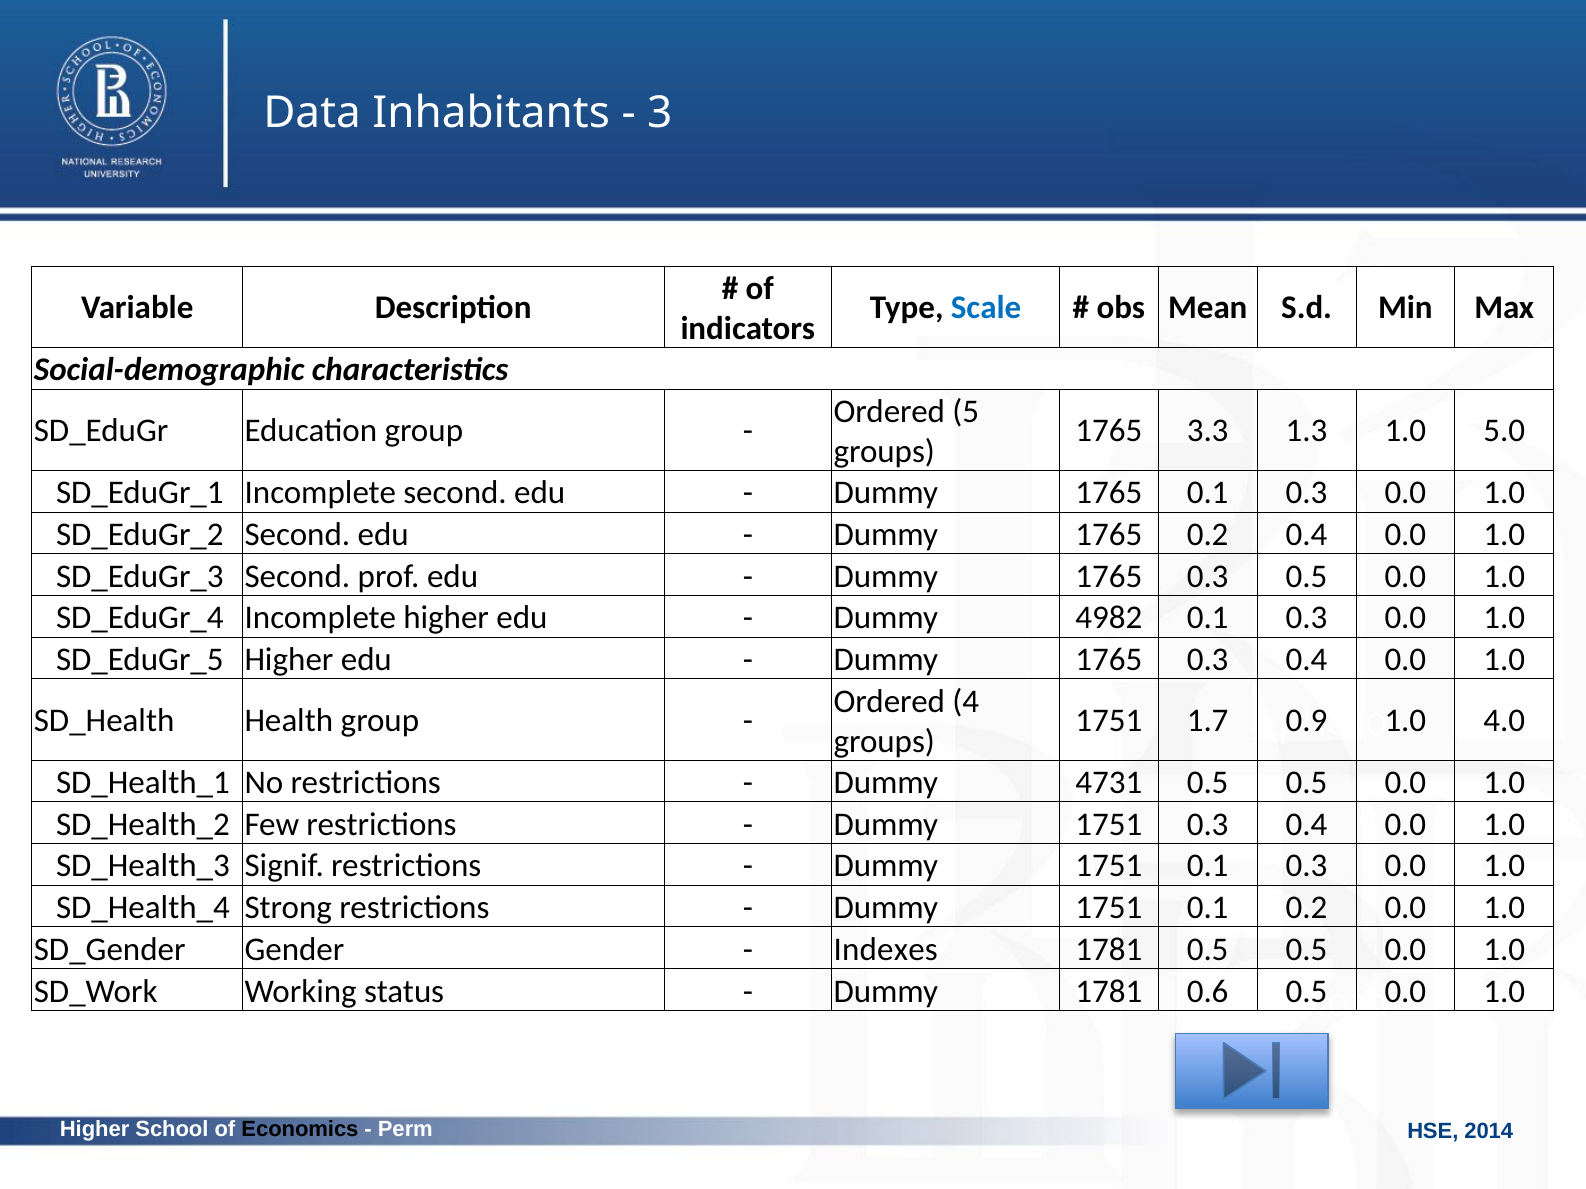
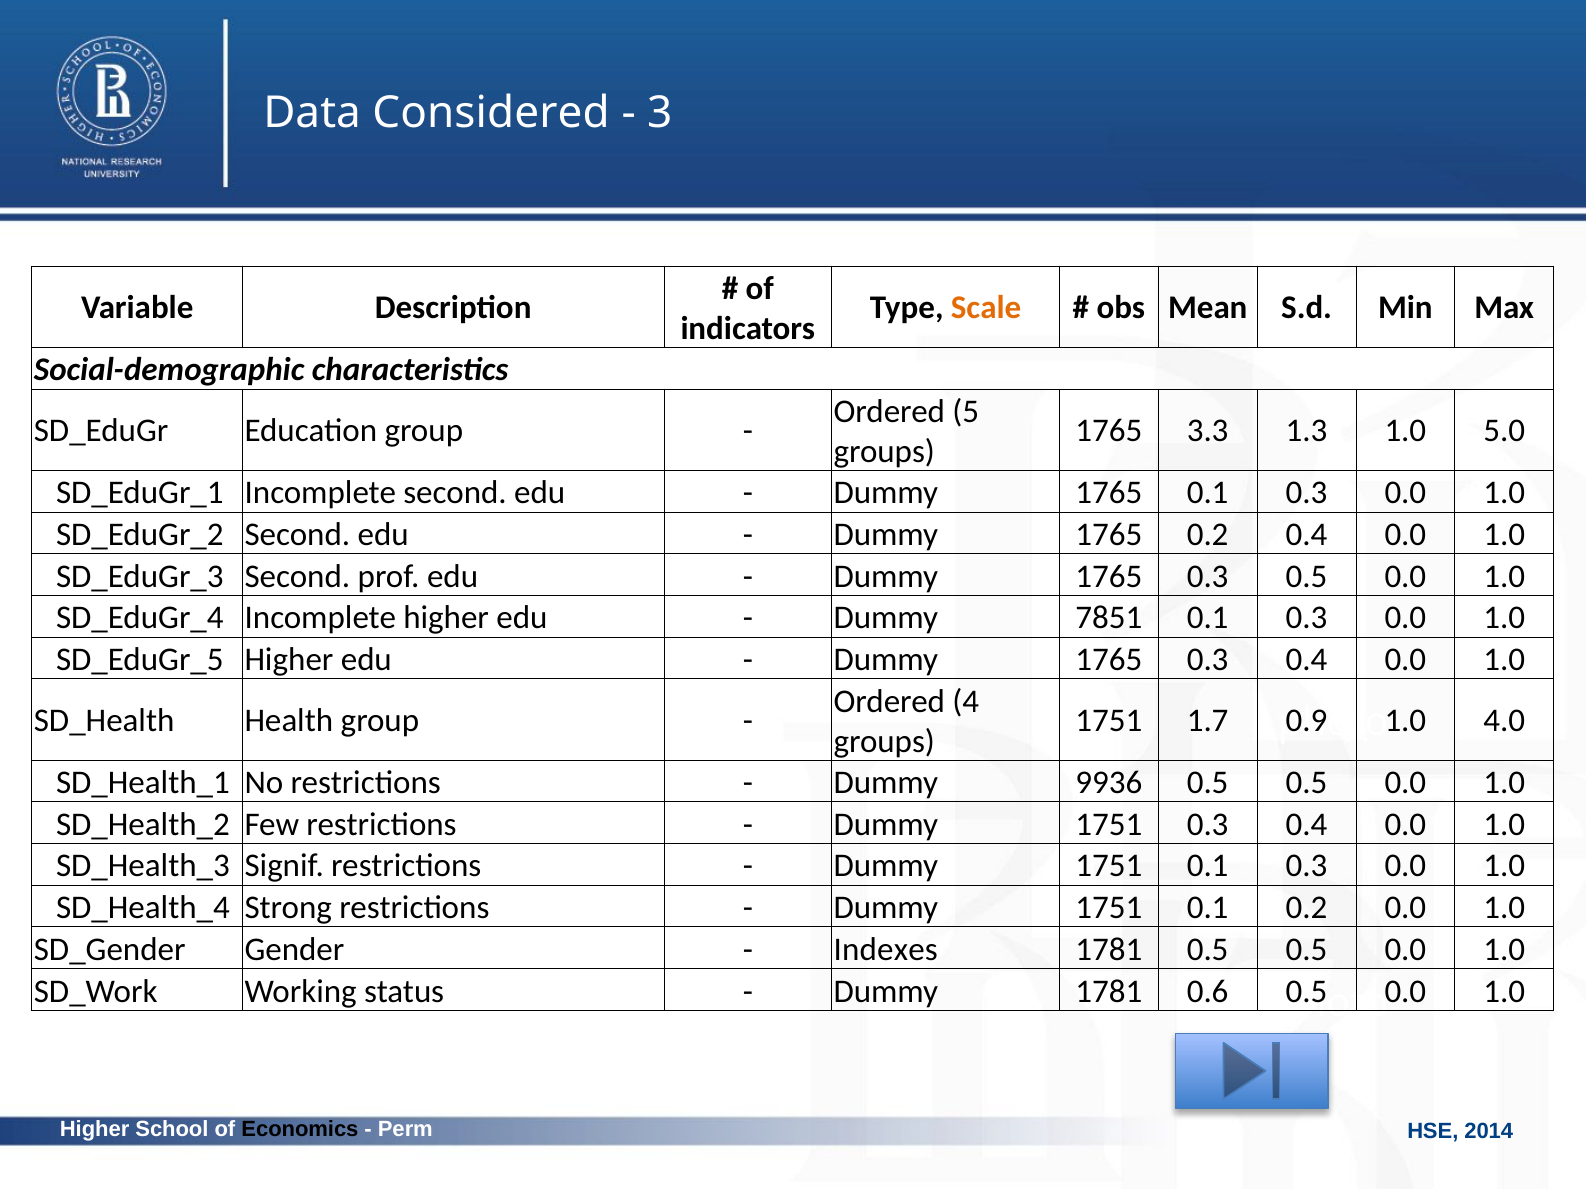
Inhabitants: Inhabitants -> Considered
Scale colour: blue -> orange
4982: 4982 -> 7851
4731: 4731 -> 9936
